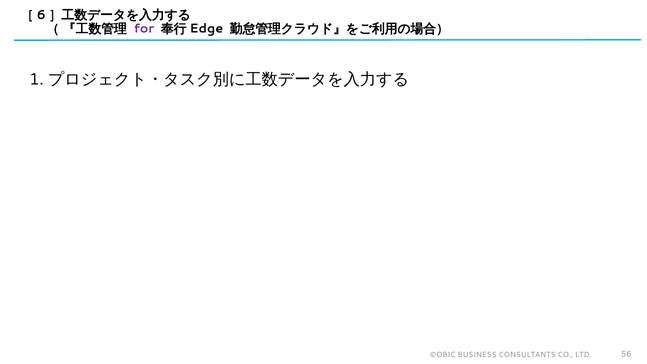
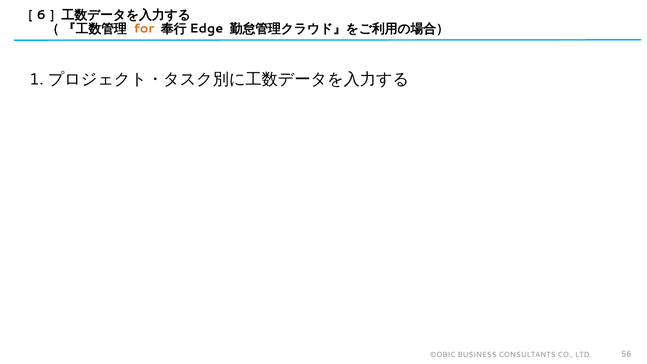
for colour: purple -> orange
